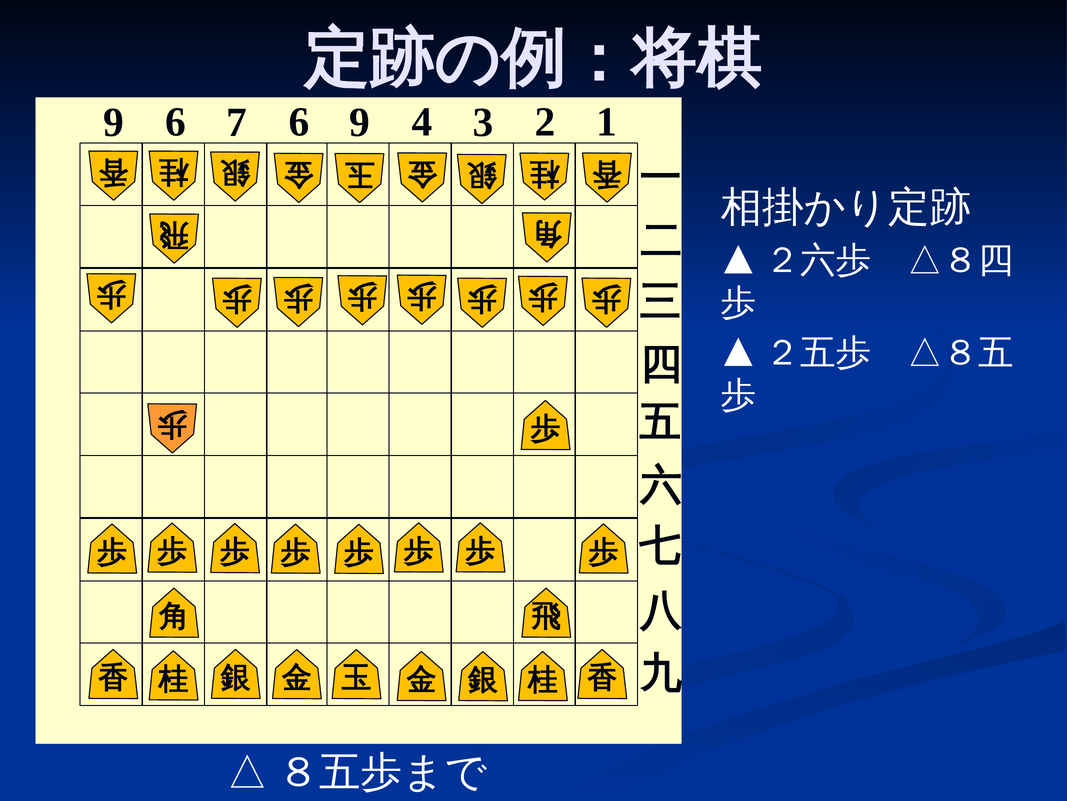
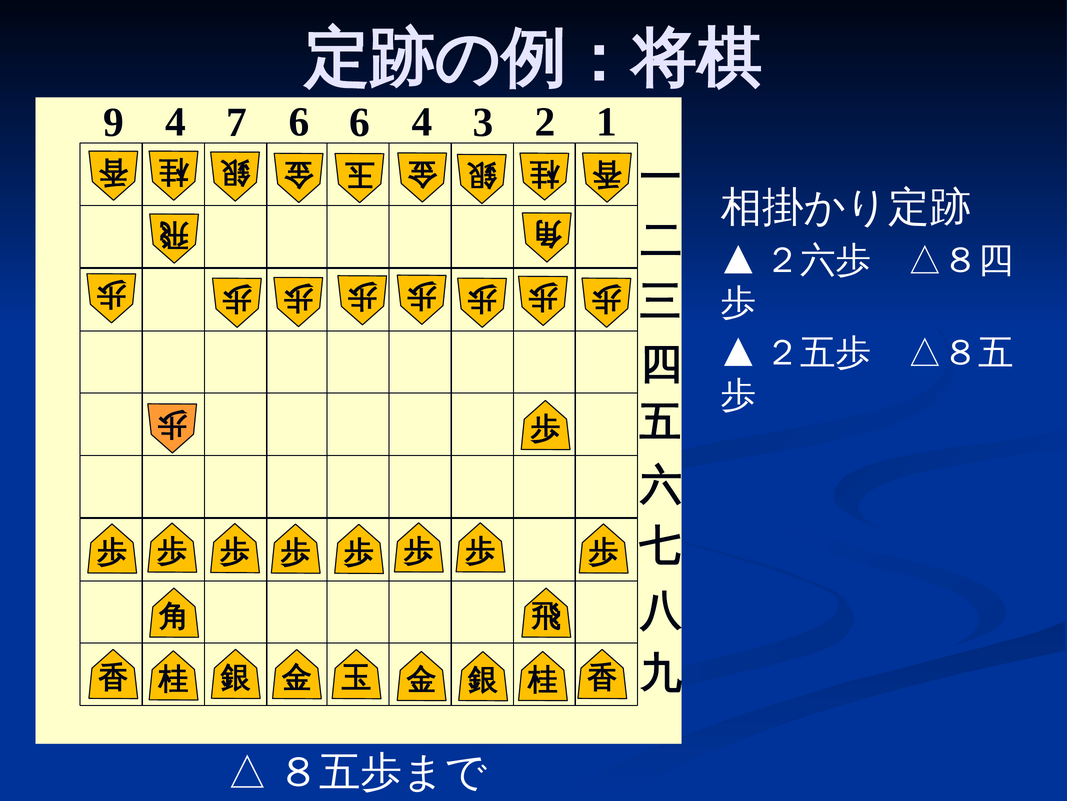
9 6: 6 -> 4
6 9: 9 -> 6
